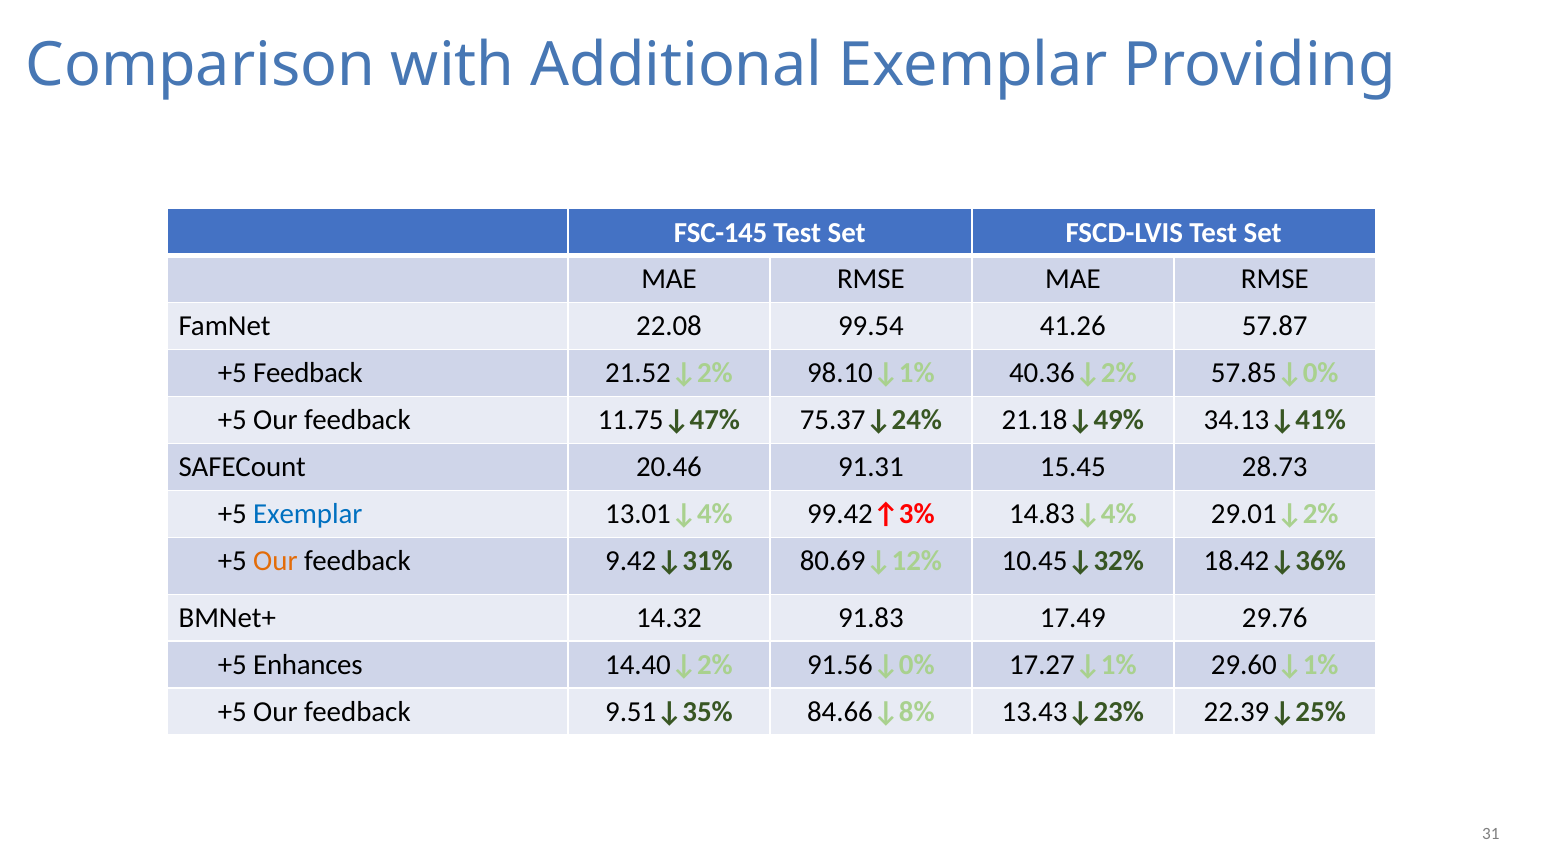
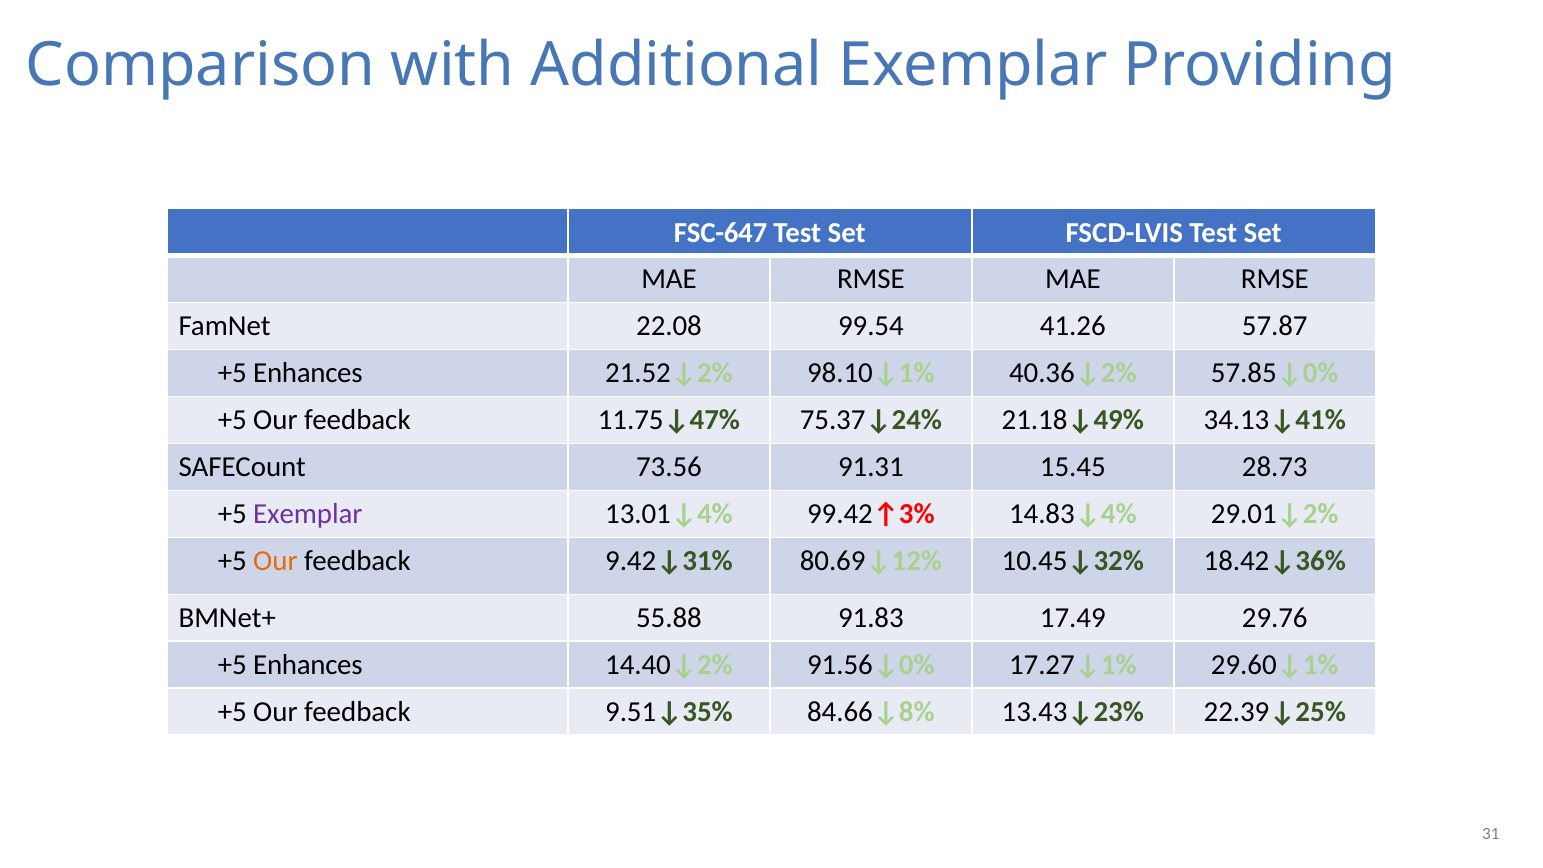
FSC-145: FSC-145 -> FSC-647
Feedback at (308, 373): Feedback -> Enhances
20.46: 20.46 -> 73.56
Exemplar at (308, 514) colour: blue -> purple
14.32: 14.32 -> 55.88
